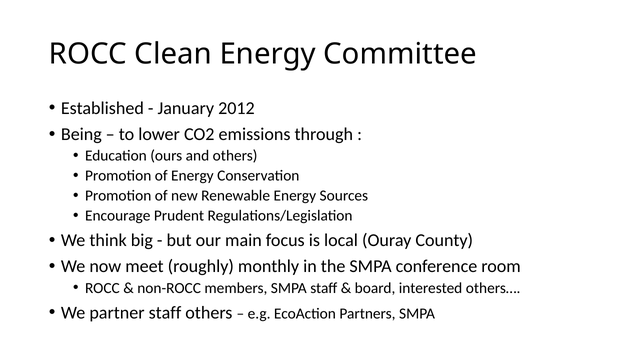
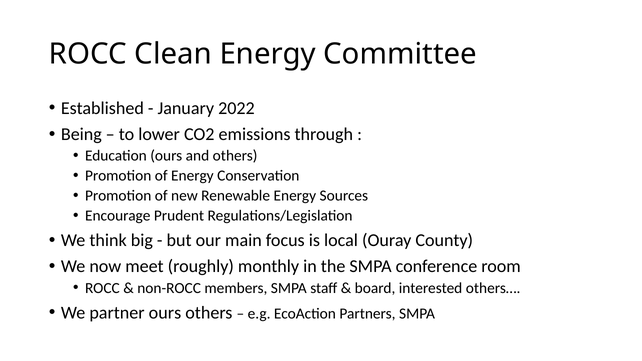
2012: 2012 -> 2022
partner staff: staff -> ours
